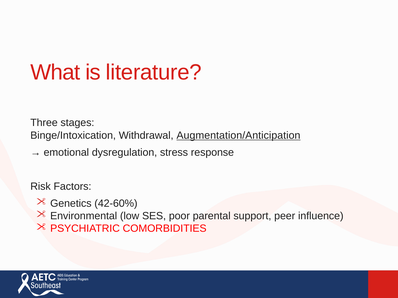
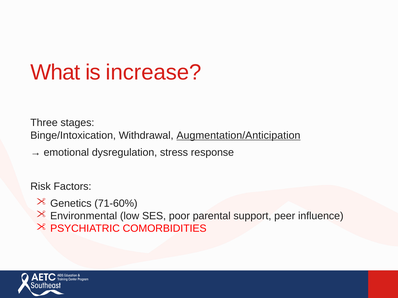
literature: literature -> increase
42-60%: 42-60% -> 71-60%
